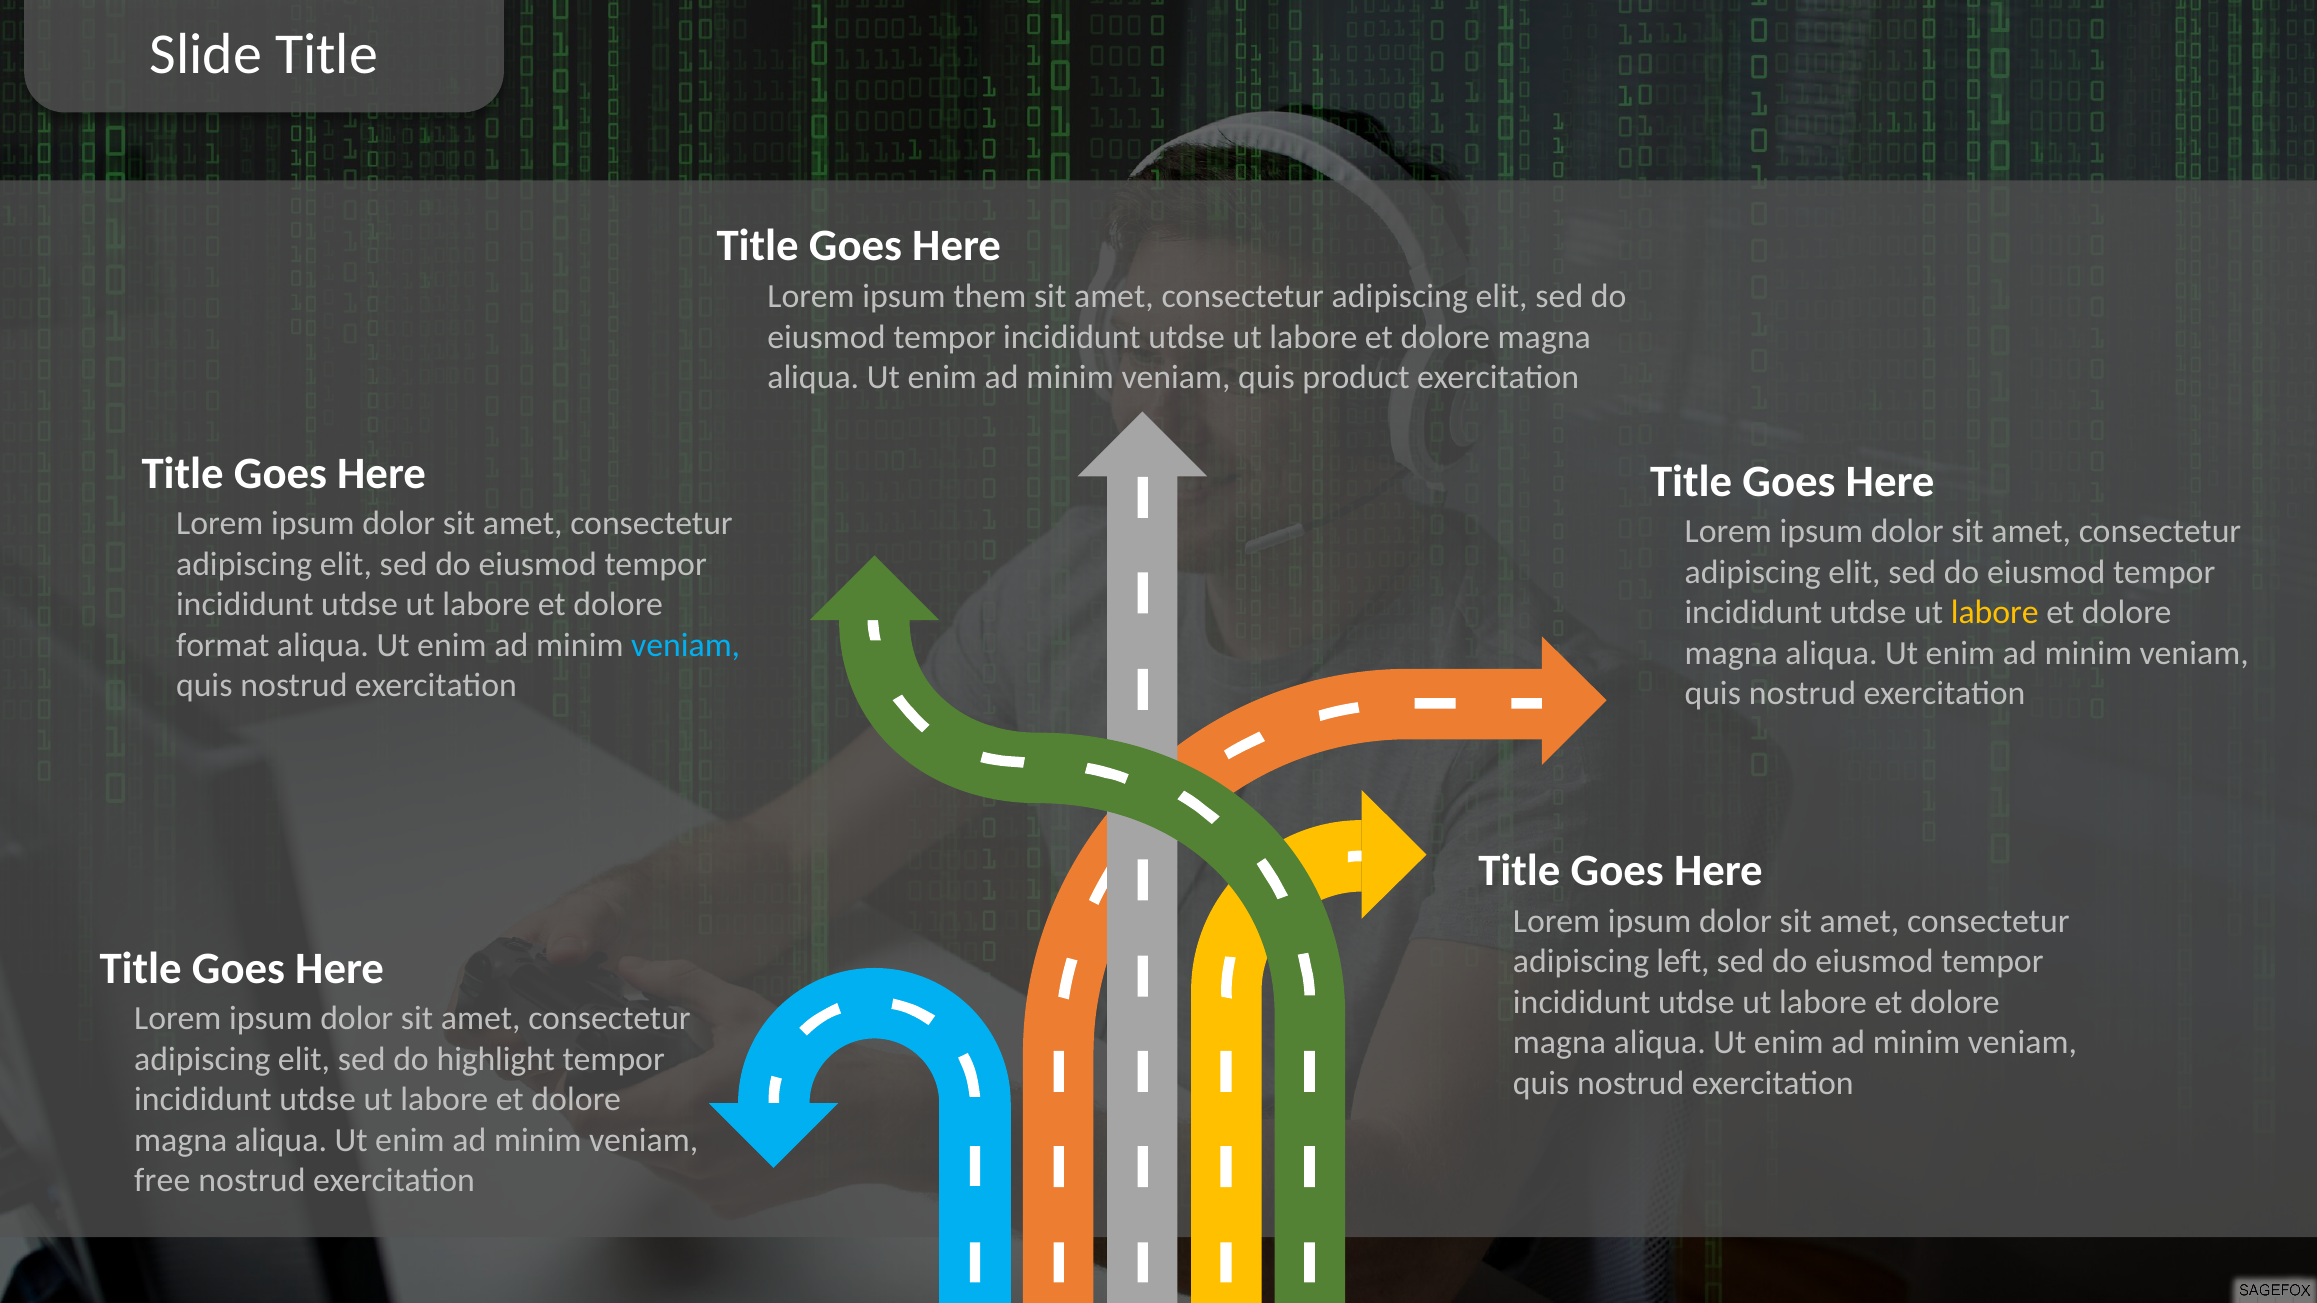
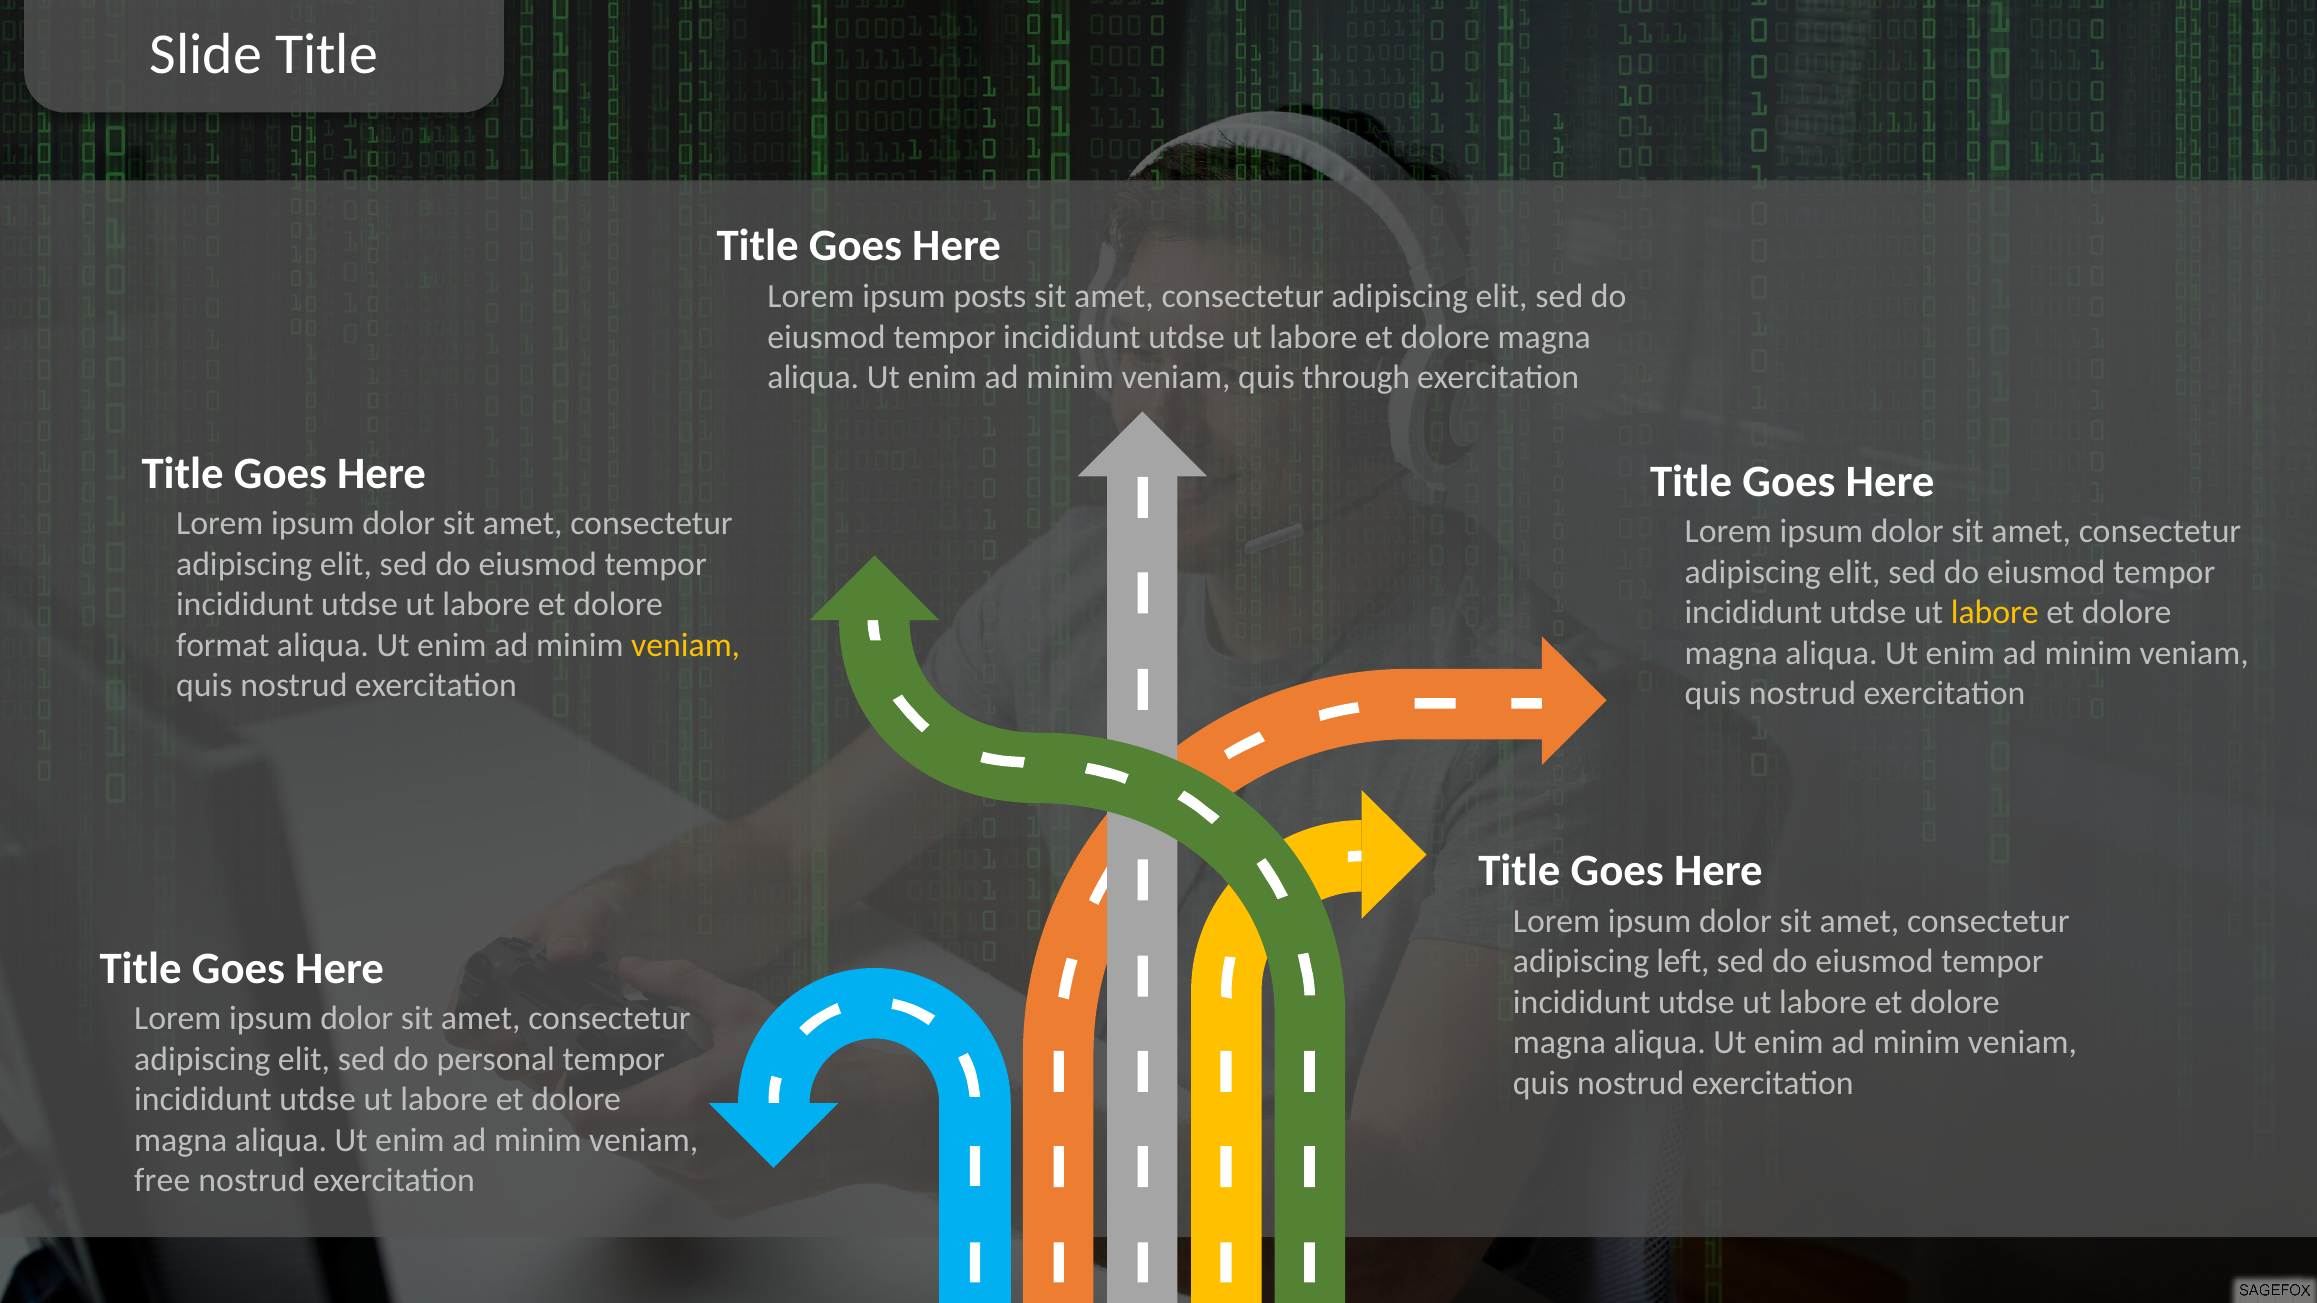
them: them -> posts
product: product -> through
veniam at (686, 645) colour: light blue -> yellow
highlight: highlight -> personal
